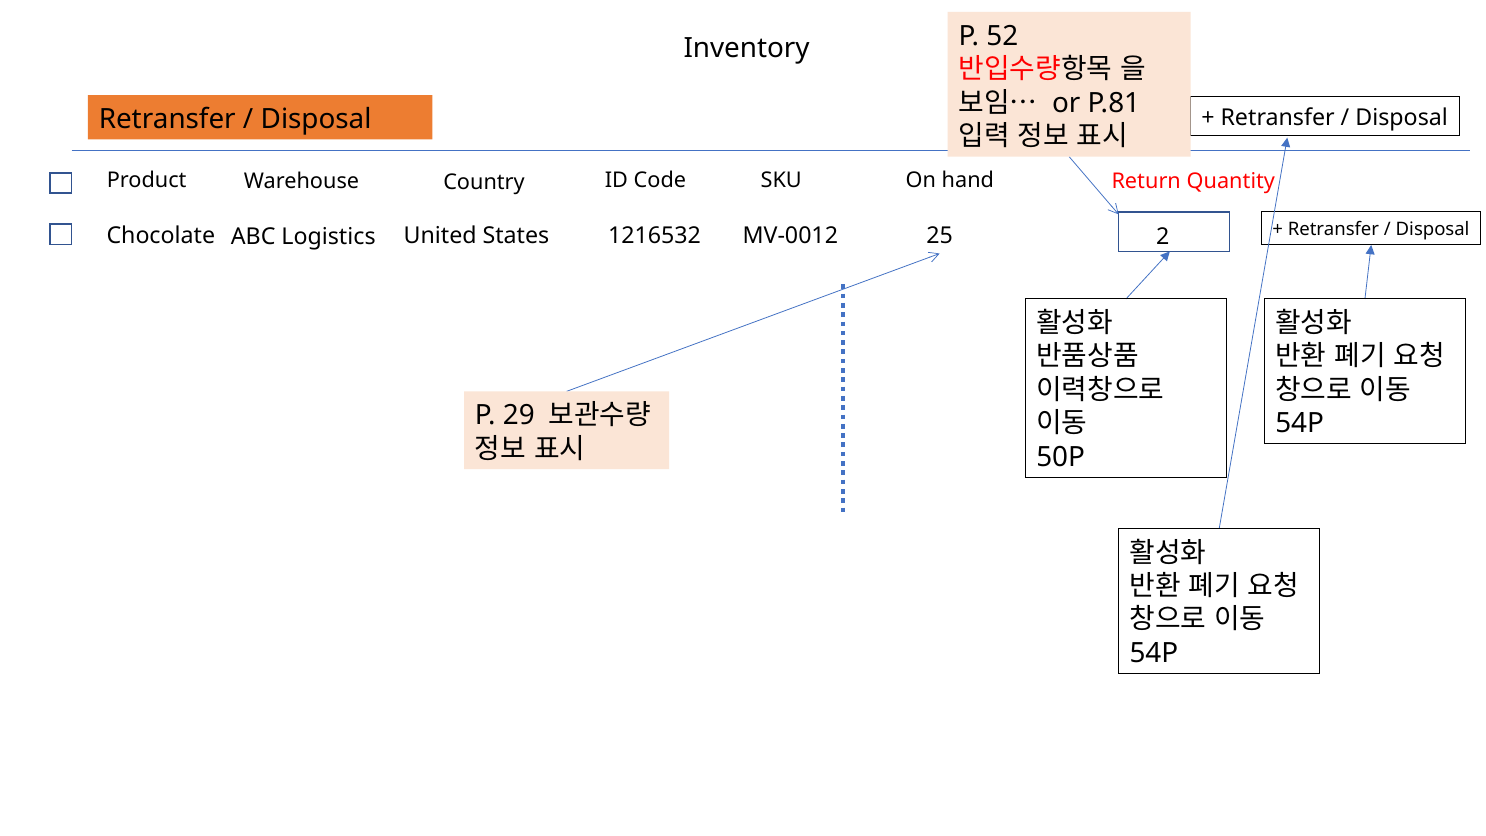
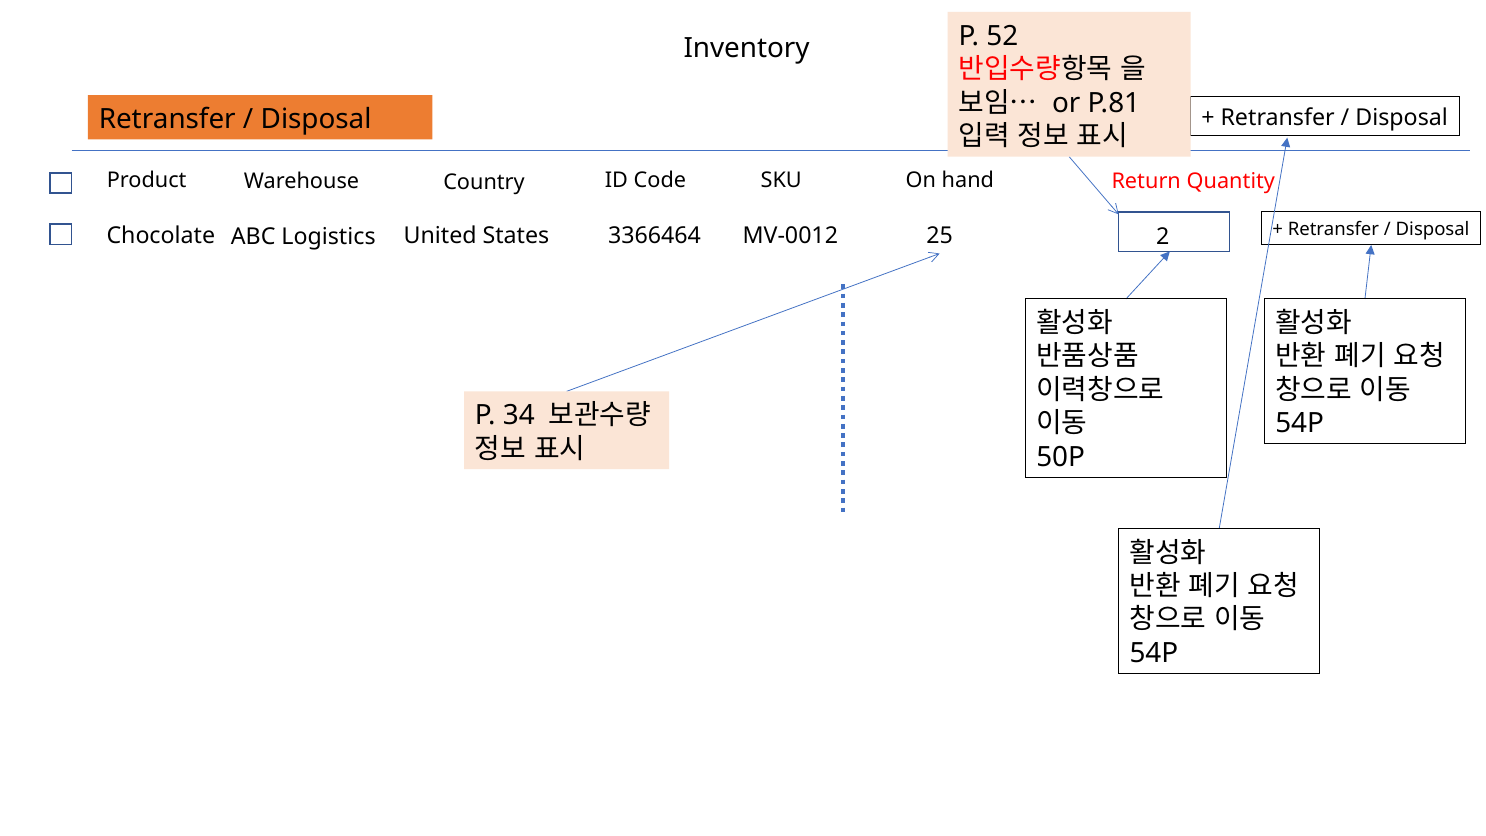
1216532: 1216532 -> 3366464
29: 29 -> 34
